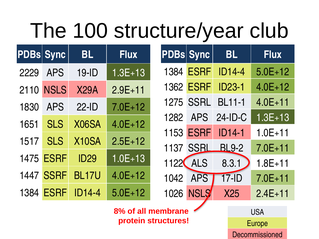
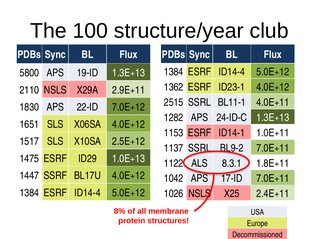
2229: 2229 -> 5800
1275: 1275 -> 2515
